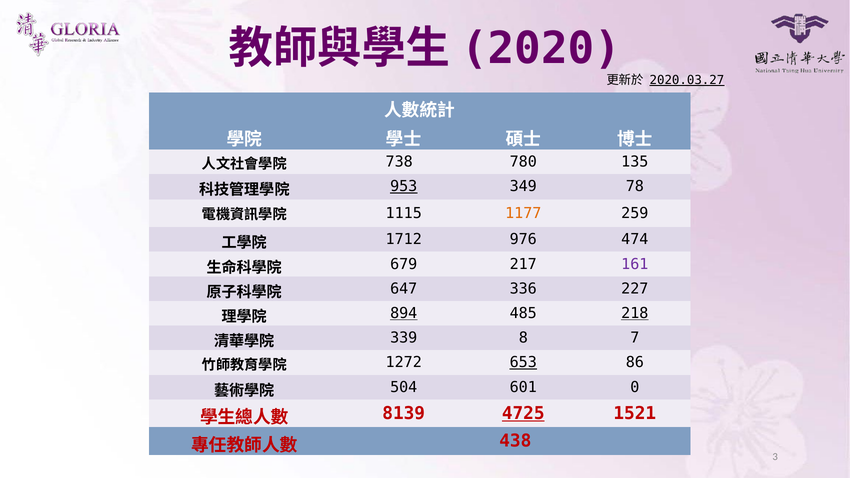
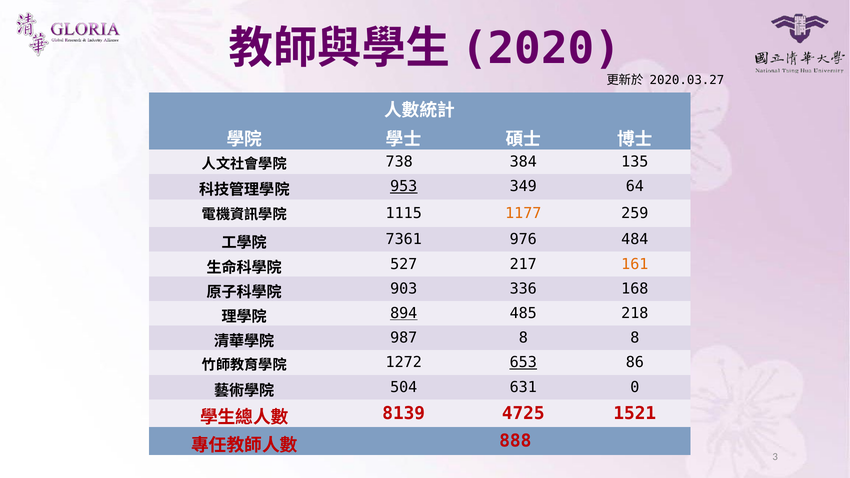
2020.03.27 underline: present -> none
780: 780 -> 384
78: 78 -> 64
1712: 1712 -> 7361
474: 474 -> 484
679: 679 -> 527
161 colour: purple -> orange
647: 647 -> 903
227: 227 -> 168
218 underline: present -> none
339: 339 -> 987
8 7: 7 -> 8
601: 601 -> 631
4725 underline: present -> none
438: 438 -> 888
